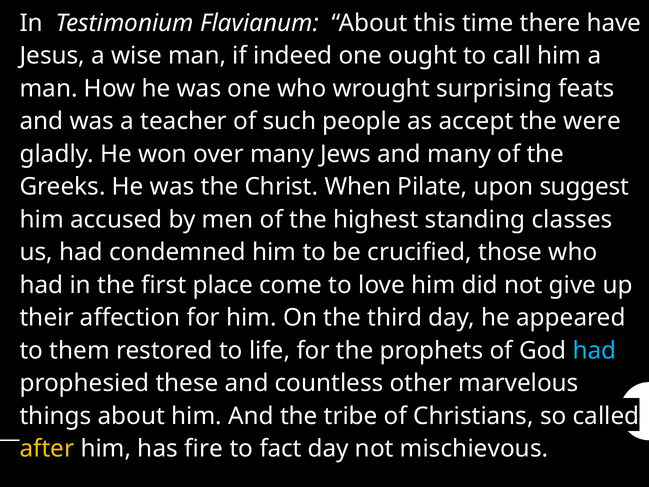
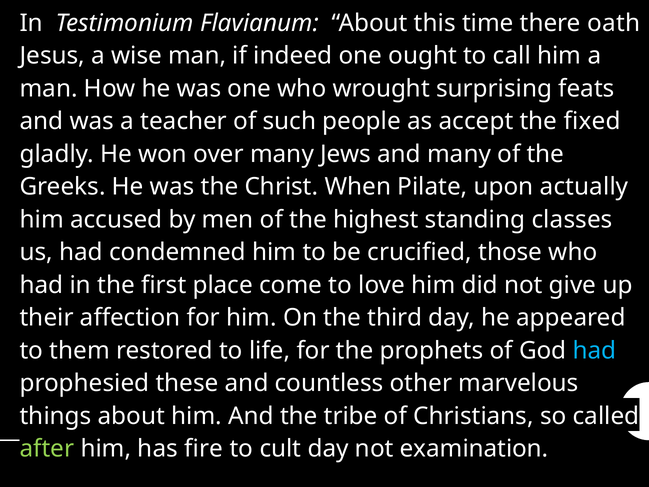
have: have -> oath
were: were -> fixed
suggest: suggest -> actually
after colour: yellow -> light green
fact: fact -> cult
mischievous: mischievous -> examination
